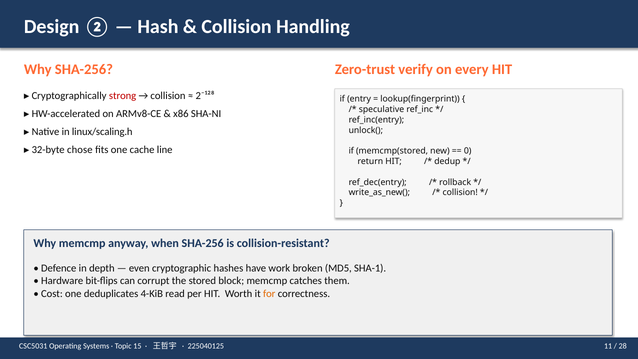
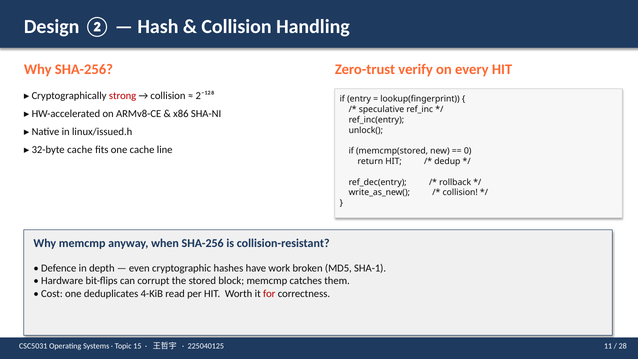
linux/scaling.h: linux/scaling.h -> linux/issued.h
chose at (80, 150): chose -> cache
for colour: orange -> red
